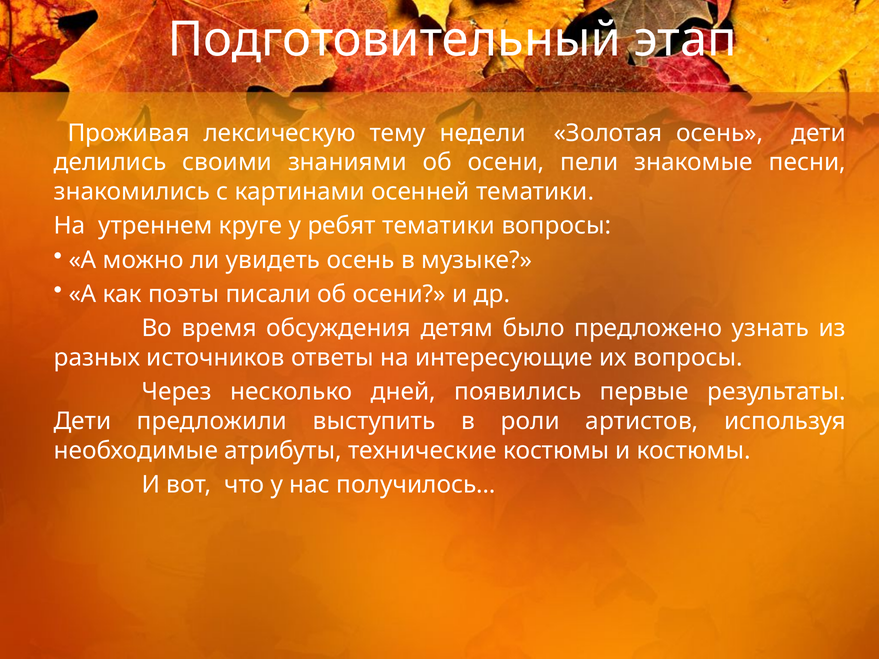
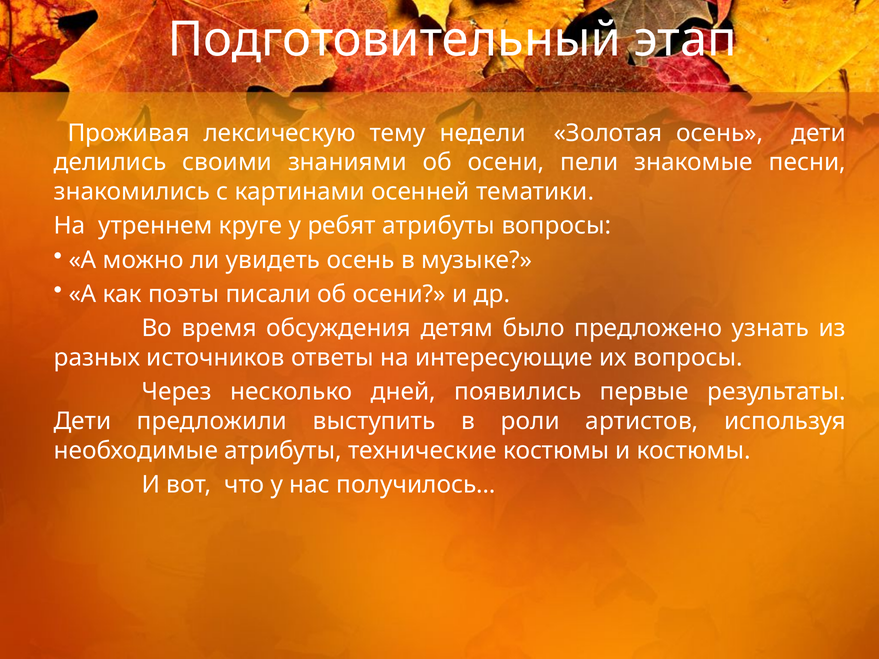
ребят тематики: тематики -> атрибуты
